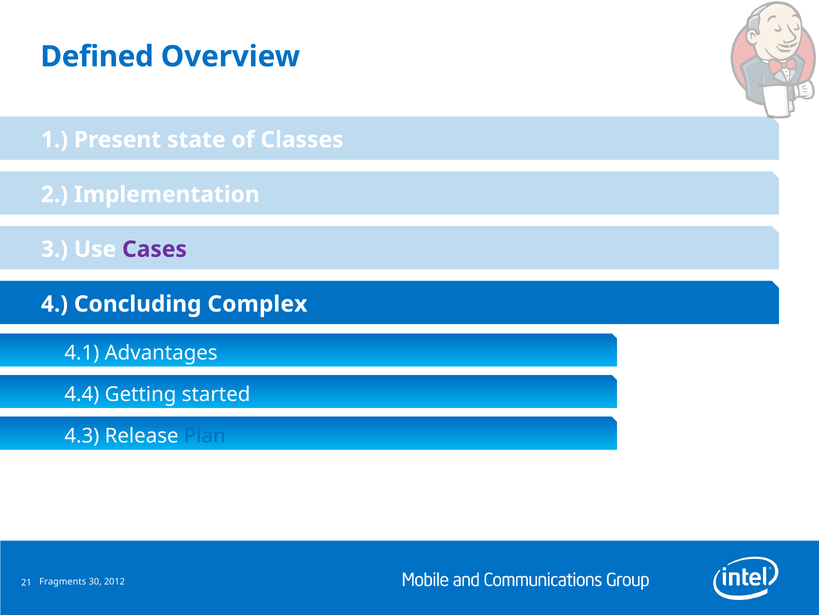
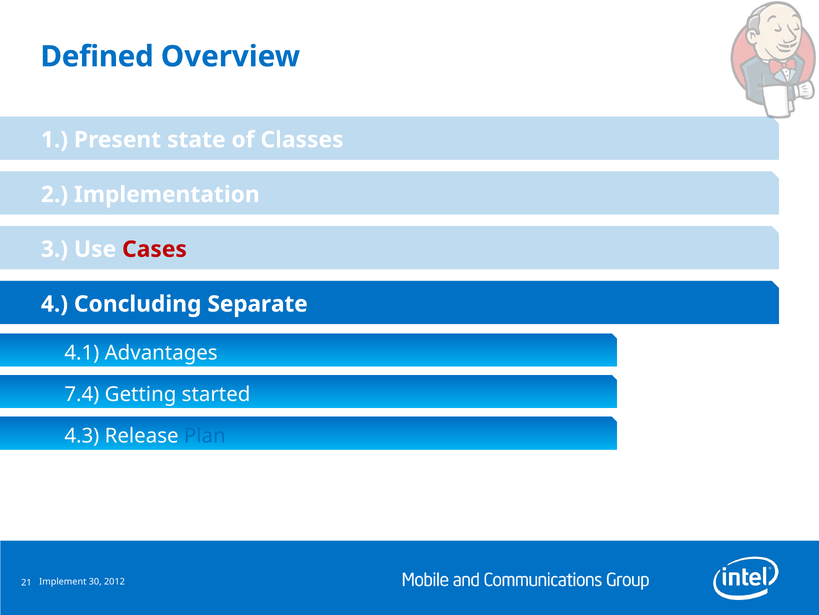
Cases colour: purple -> red
Complex: Complex -> Separate
4.4: 4.4 -> 7.4
Fragments: Fragments -> Implement
